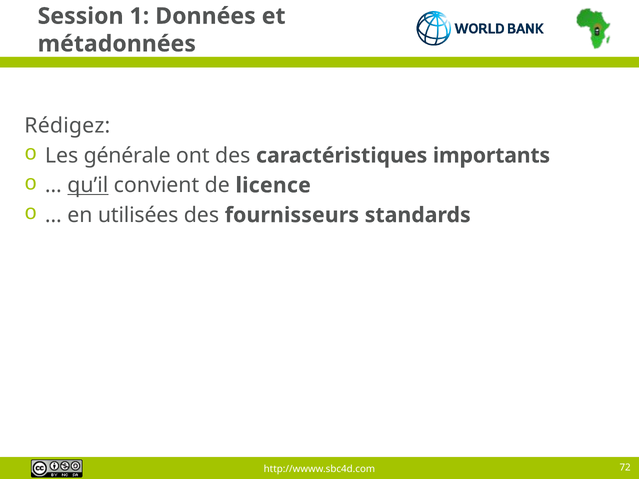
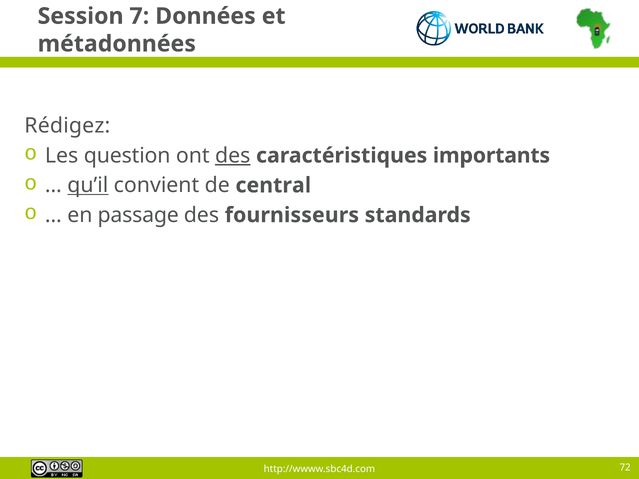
1: 1 -> 7
générale: générale -> question
des at (233, 156) underline: none -> present
licence: licence -> central
utilisées: utilisées -> passage
